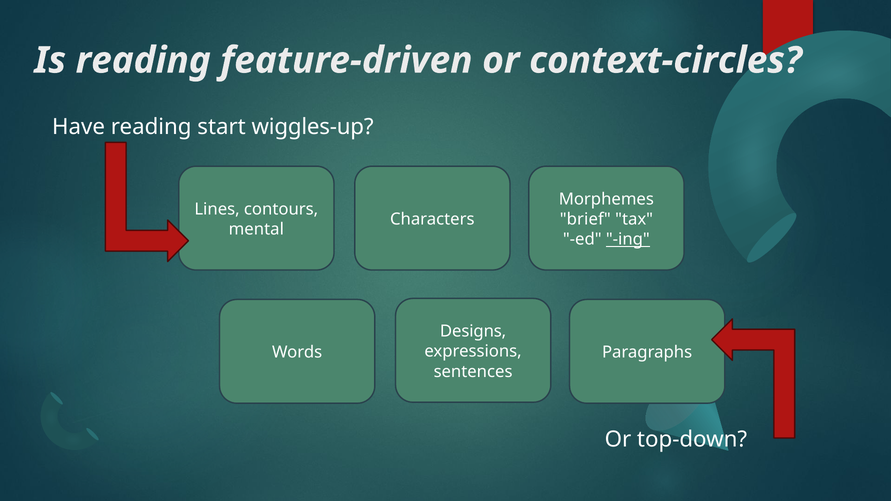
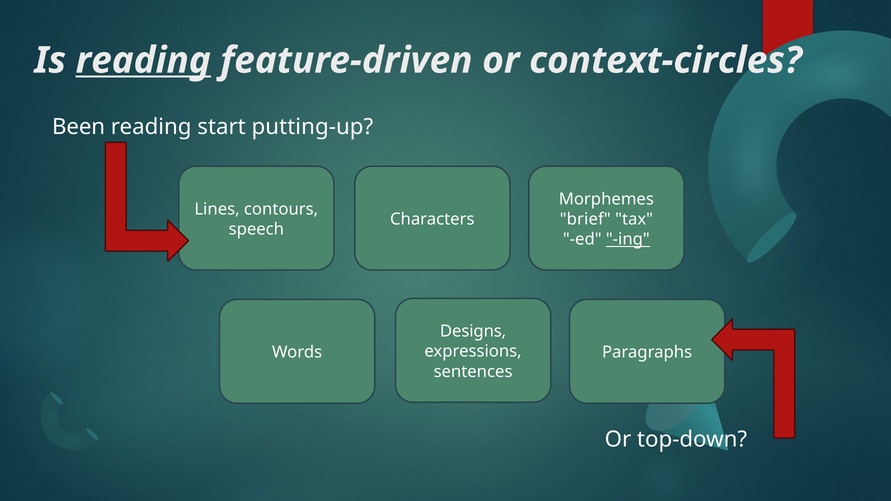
reading at (143, 60) underline: none -> present
Have: Have -> Been
wiggles-up: wiggles-up -> putting-up
mental: mental -> speech
